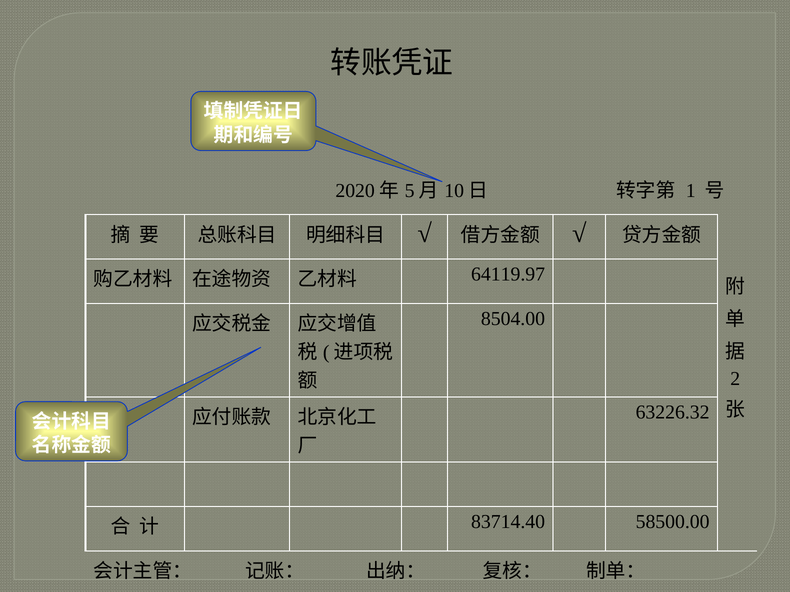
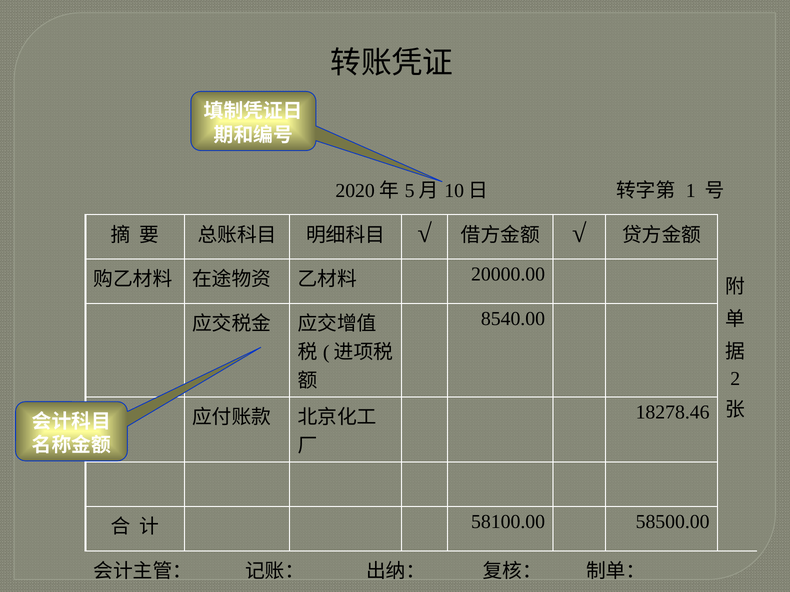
64119.97: 64119.97 -> 20000.00
8504.00: 8504.00 -> 8540.00
63226.32: 63226.32 -> 18278.46
83714.40: 83714.40 -> 58100.00
